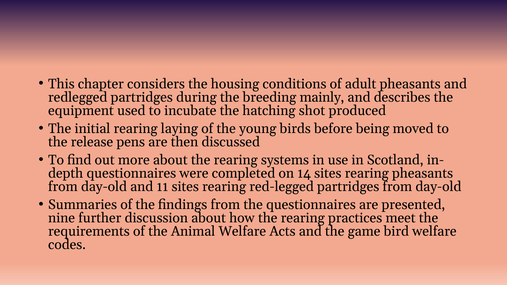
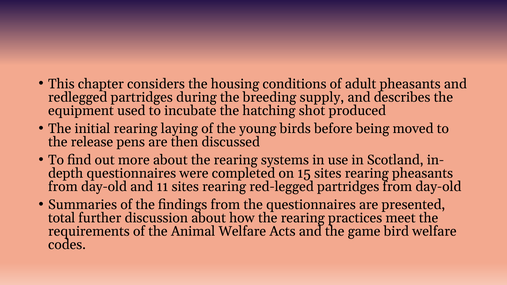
mainly: mainly -> supply
14: 14 -> 15
nine: nine -> total
